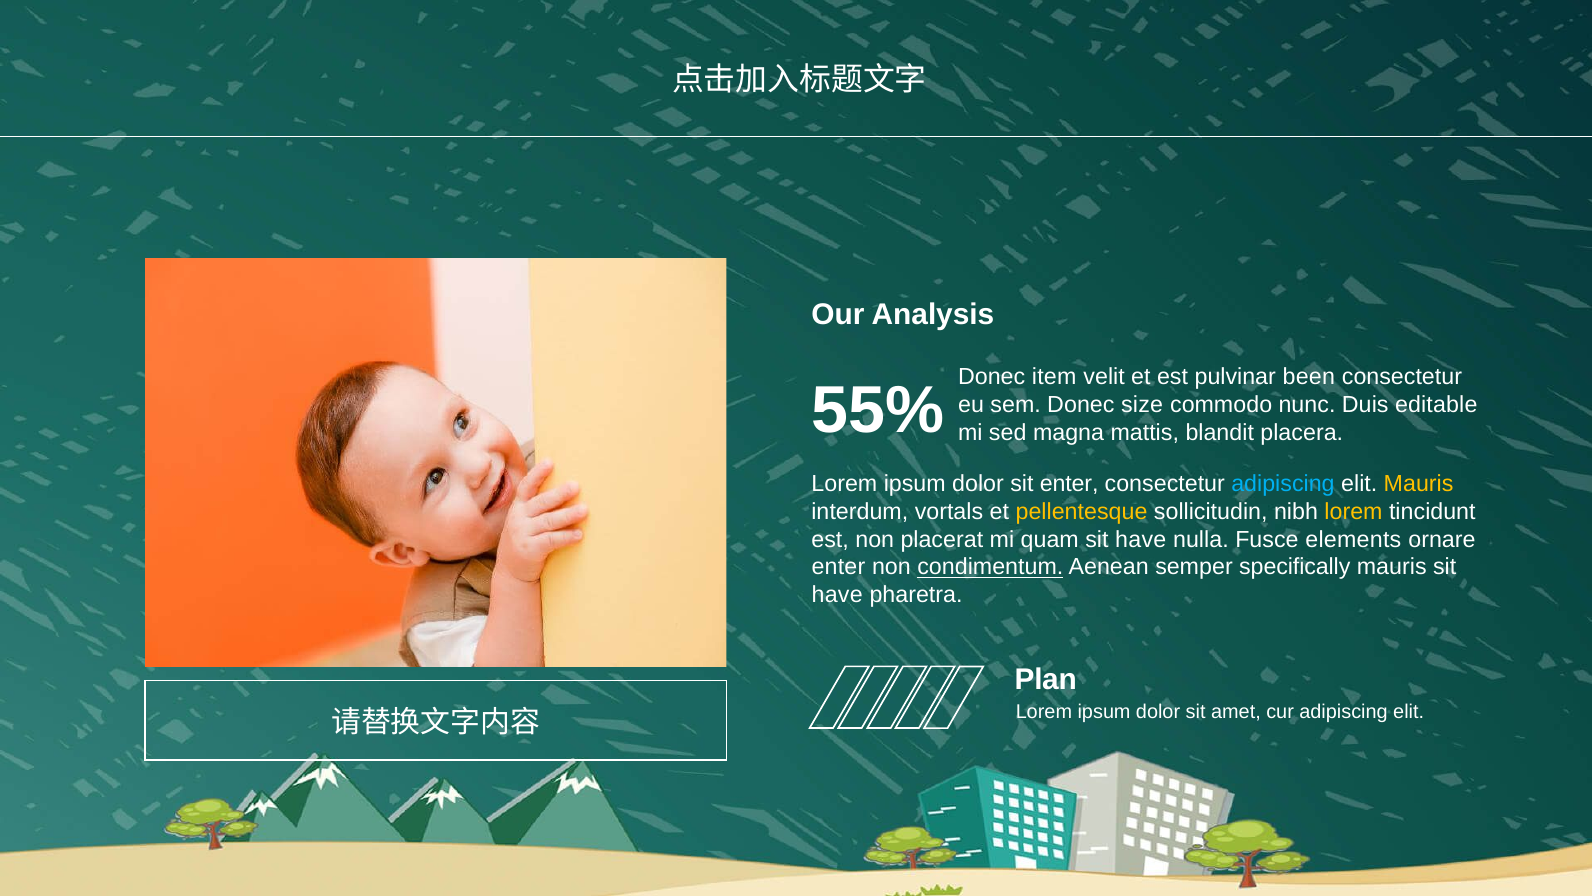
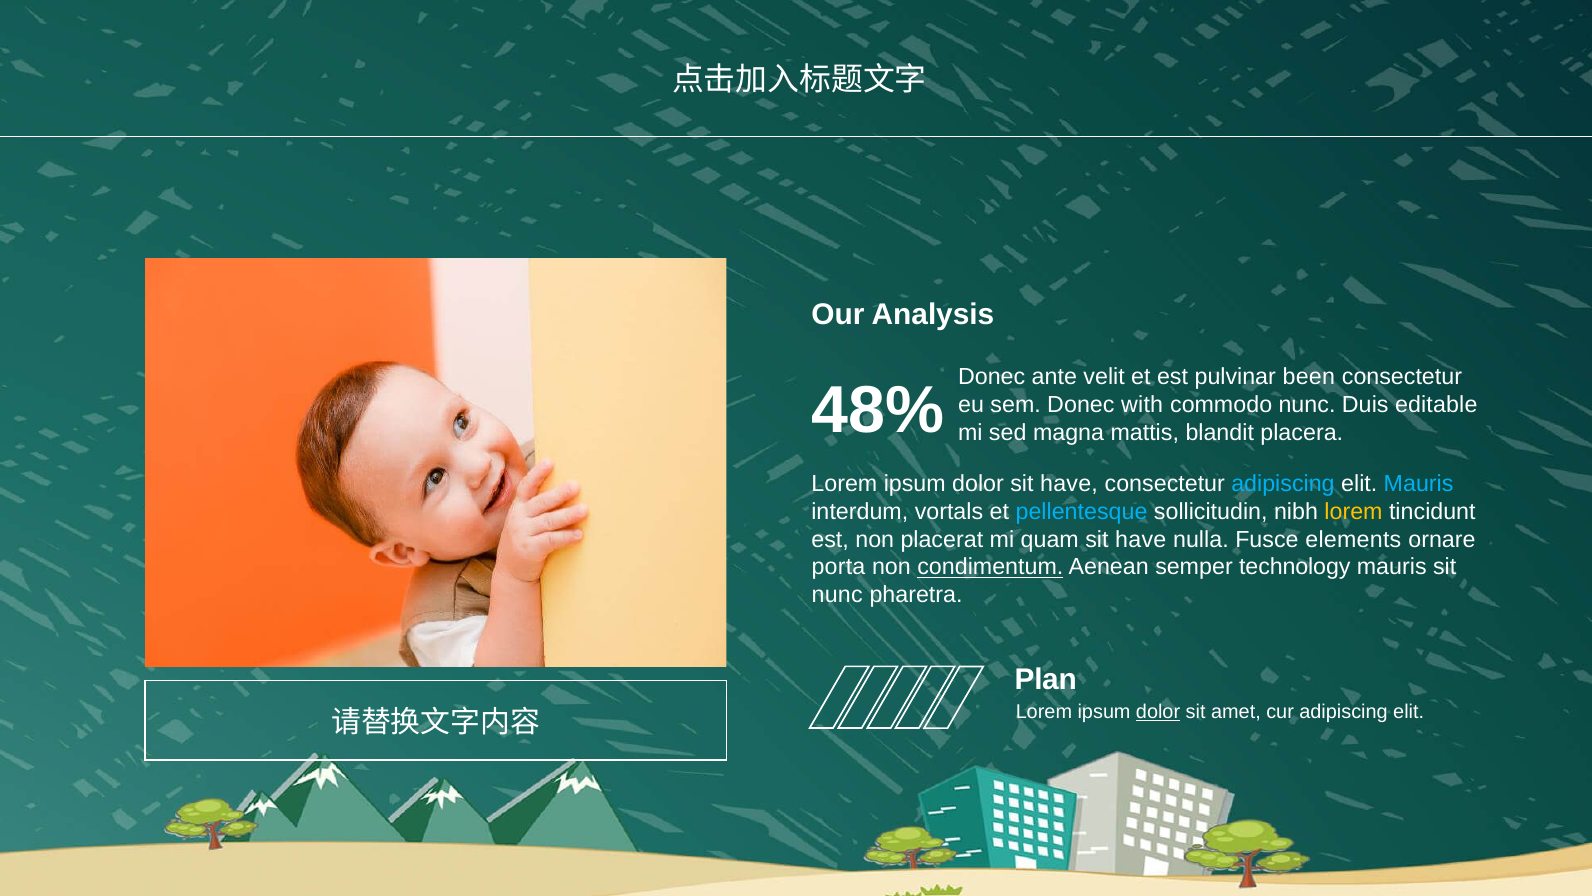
item: item -> ante
55%: 55% -> 48%
size: size -> with
dolor sit enter: enter -> have
Mauris at (1419, 484) colour: yellow -> light blue
pellentesque colour: yellow -> light blue
enter at (838, 567): enter -> porta
specifically: specifically -> technology
have at (837, 595): have -> nunc
dolor at (1158, 712) underline: none -> present
